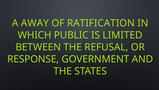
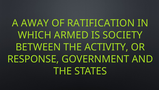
PUBLIC: PUBLIC -> ARMED
LIMITED: LIMITED -> SOCIETY
REFUSAL: REFUSAL -> ACTIVITY
